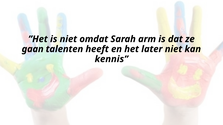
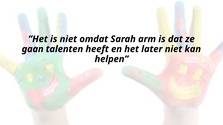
kennis: kennis -> helpen
